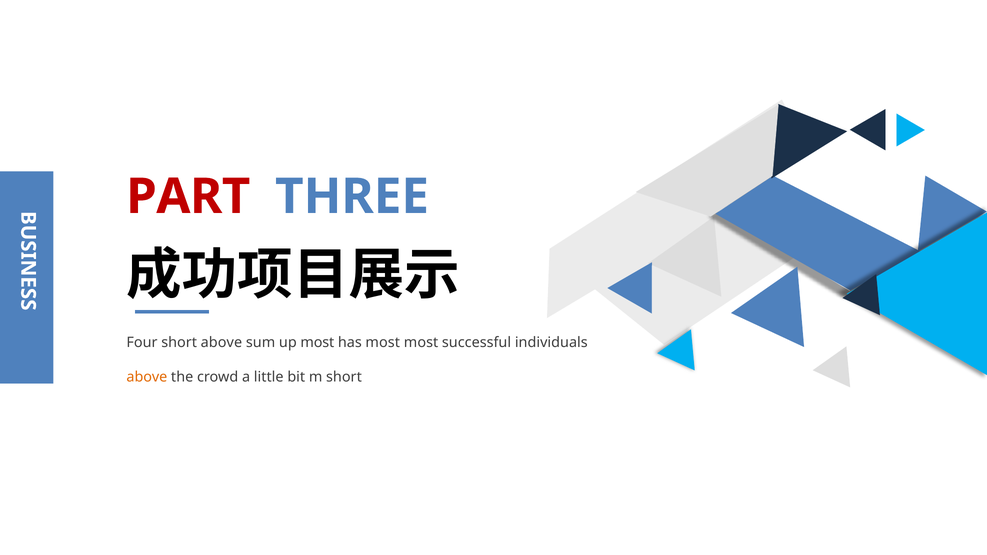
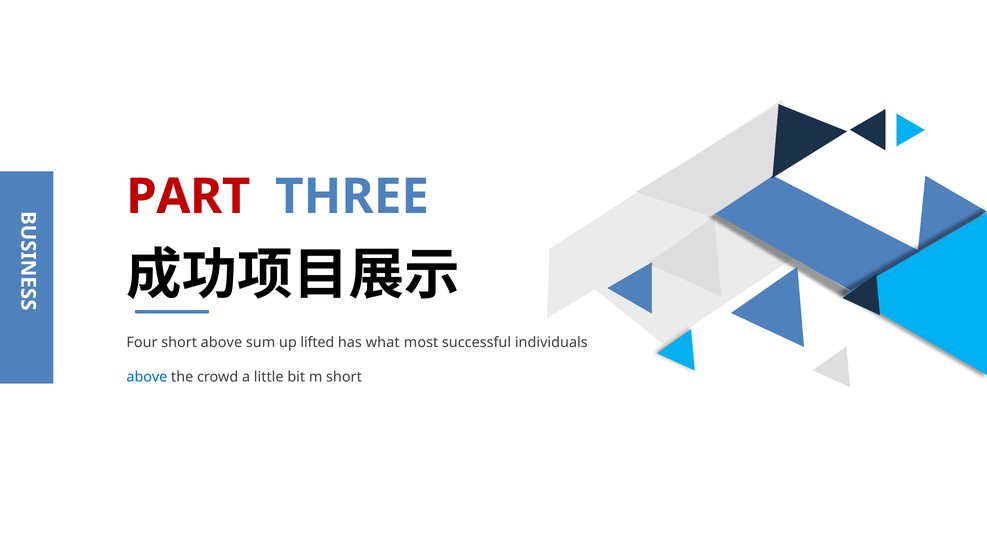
up most: most -> lifted
has most: most -> what
above at (147, 377) colour: orange -> blue
